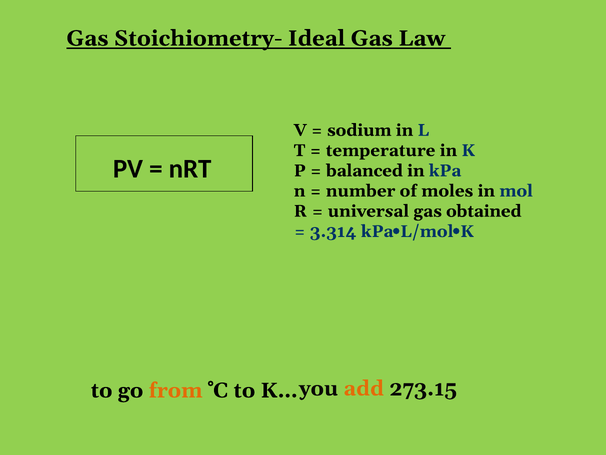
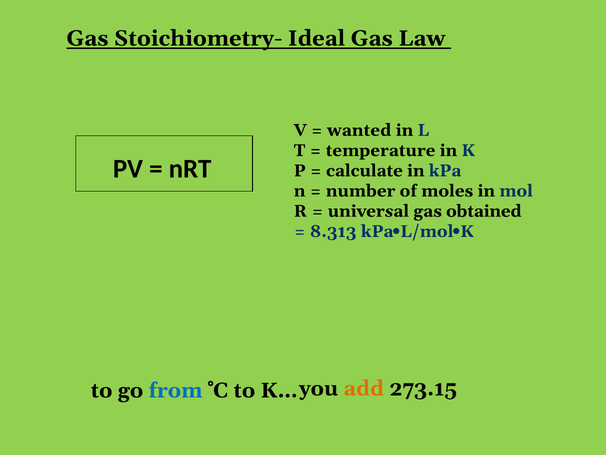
sodium: sodium -> wanted
balanced: balanced -> calculate
3.314: 3.314 -> 8.313
from colour: orange -> blue
